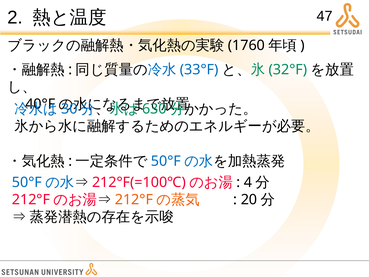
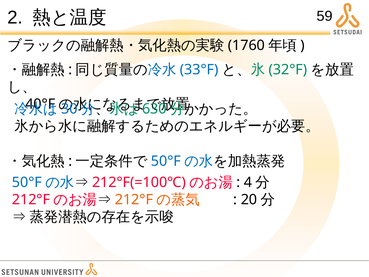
47: 47 -> 59
